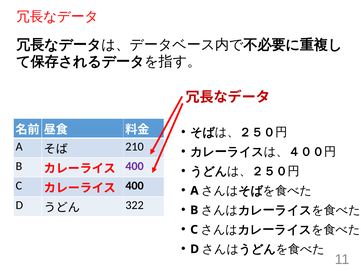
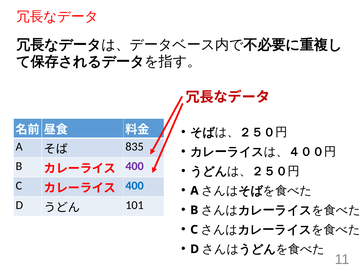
210: 210 -> 835
400 at (135, 185) colour: black -> blue
322: 322 -> 101
